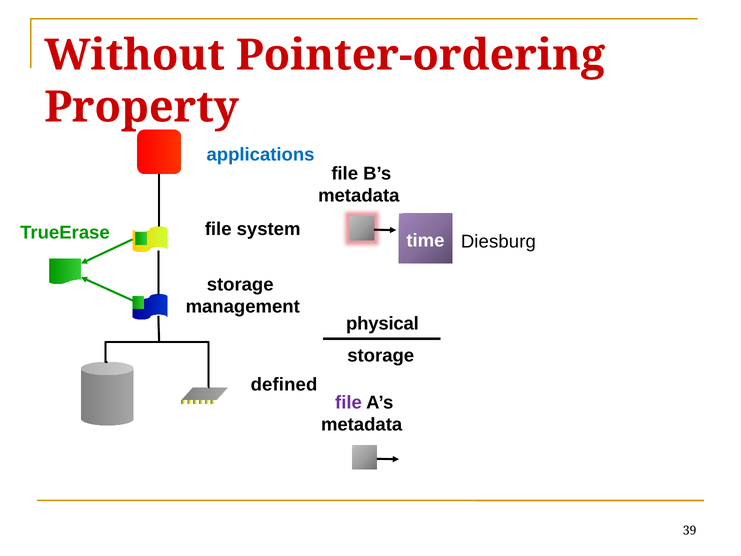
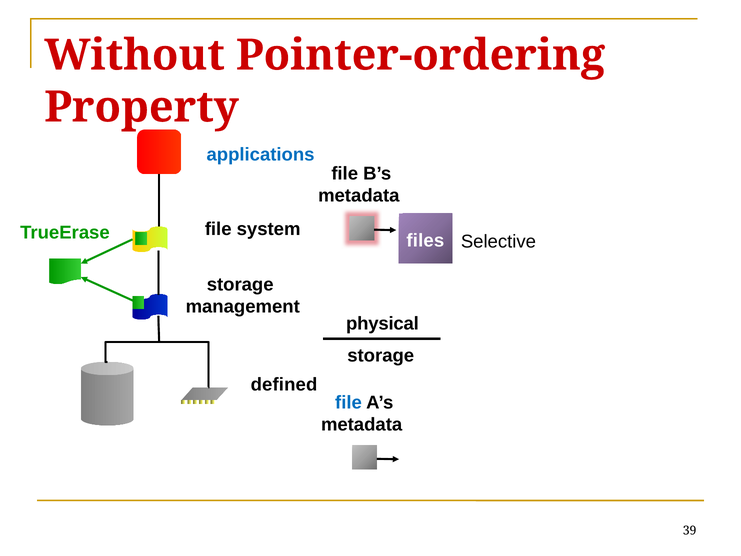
time: time -> files
Diesburg: Diesburg -> Selective
file at (348, 402) colour: purple -> blue
